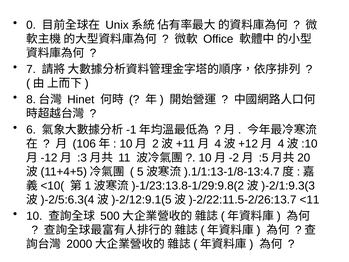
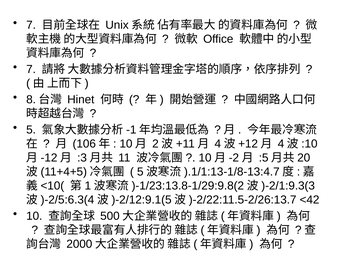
0 at (31, 25): 0 -> 7
6: 6 -> 5
<11: <11 -> <42
